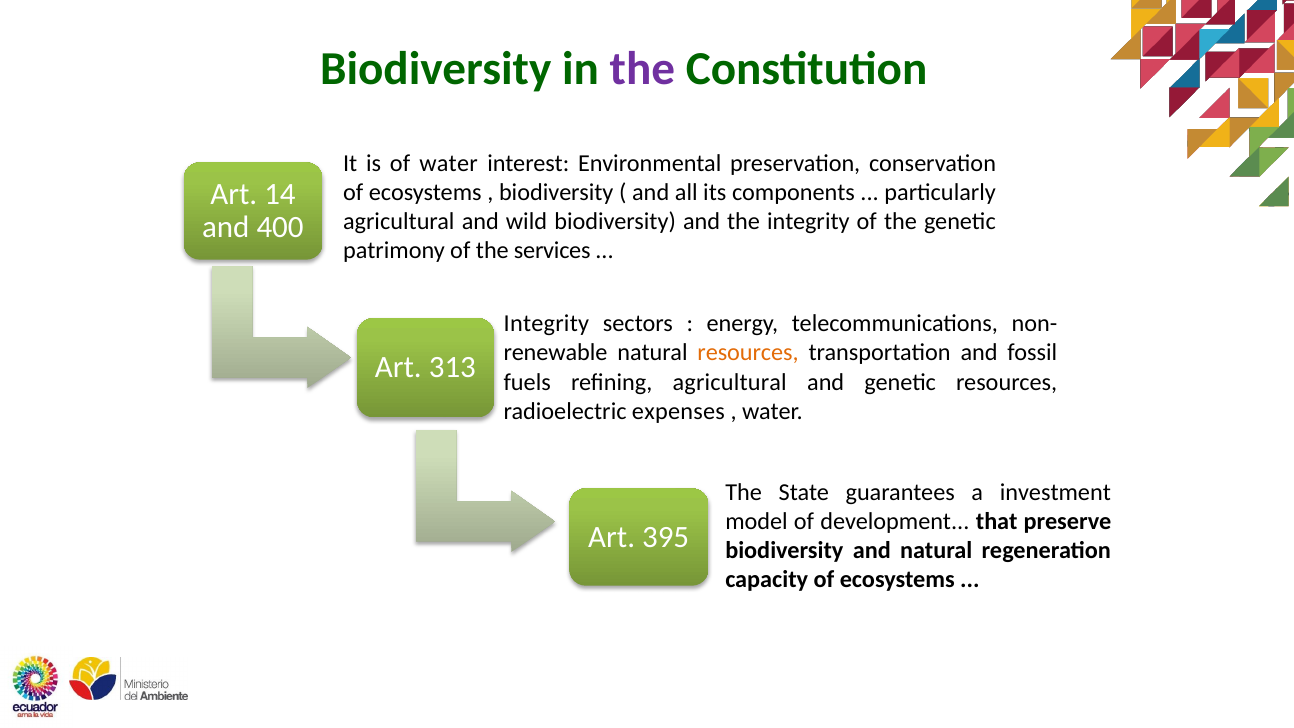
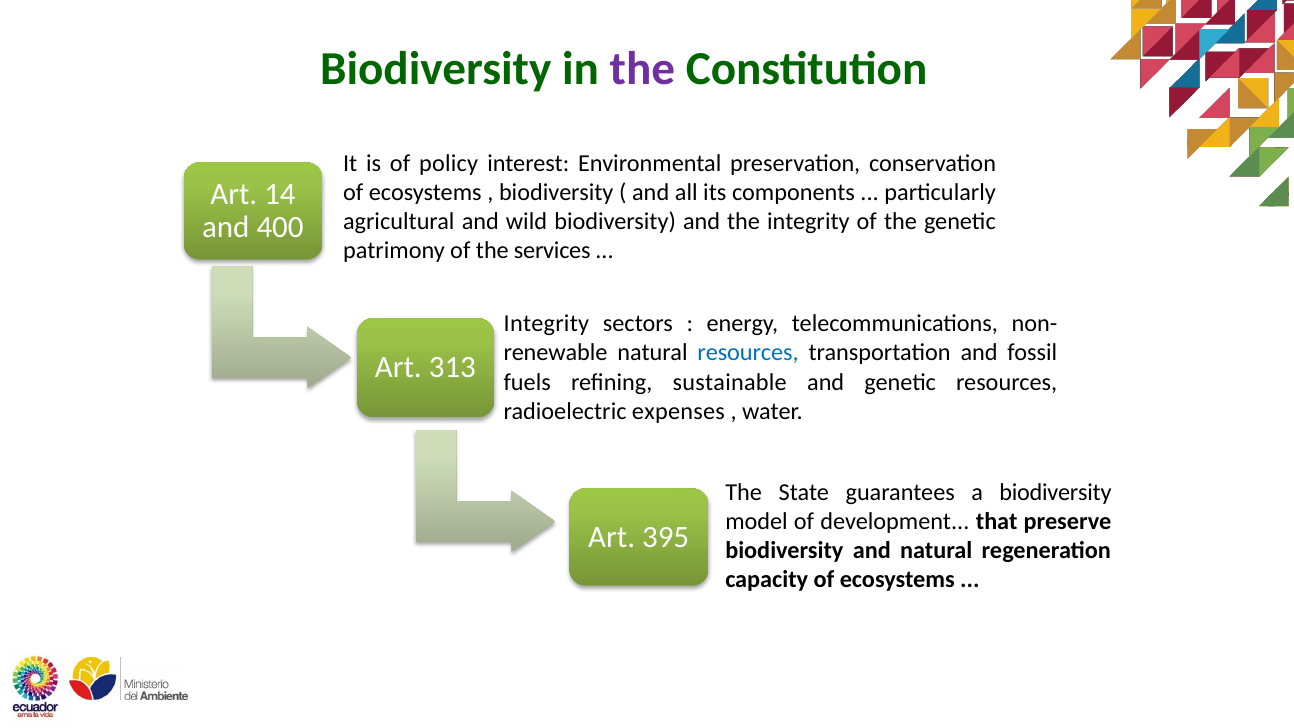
of water: water -> policy
resources at (748, 353) colour: orange -> blue
refining agricultural: agricultural -> sustainable
a investment: investment -> biodiversity
